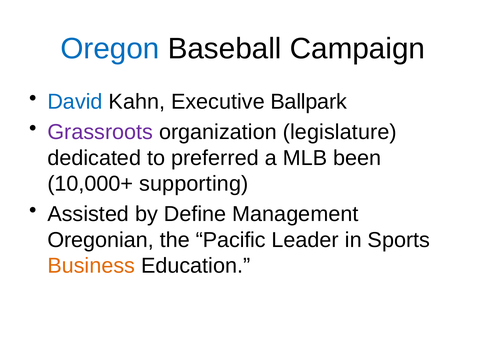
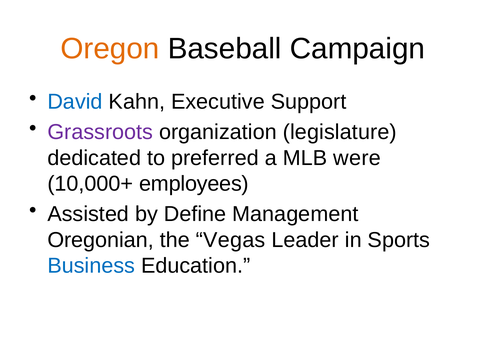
Oregon colour: blue -> orange
Ballpark: Ballpark -> Support
been: been -> were
supporting: supporting -> employees
Pacific: Pacific -> Vegas
Business colour: orange -> blue
